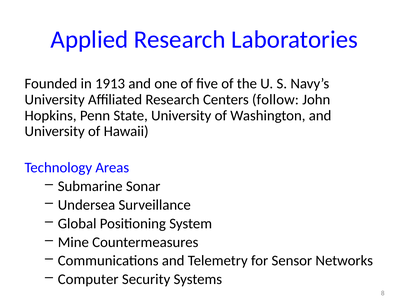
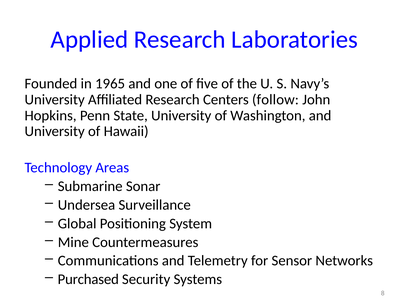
1913: 1913 -> 1965
Computer: Computer -> Purchased
